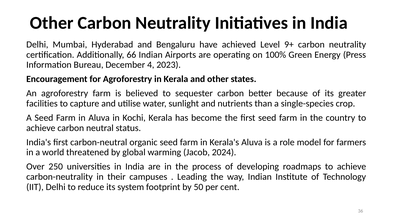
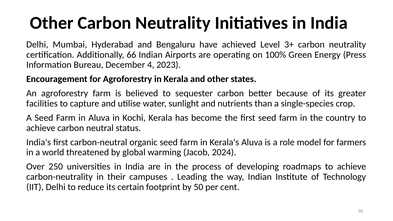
9+: 9+ -> 3+
system: system -> certain
